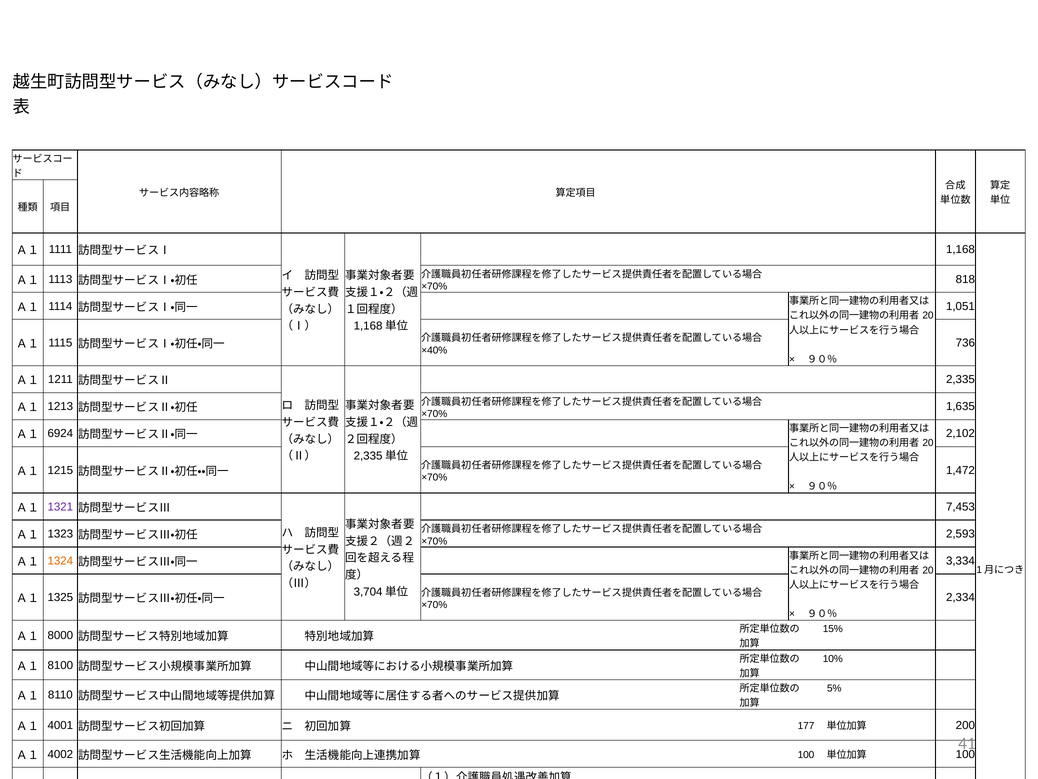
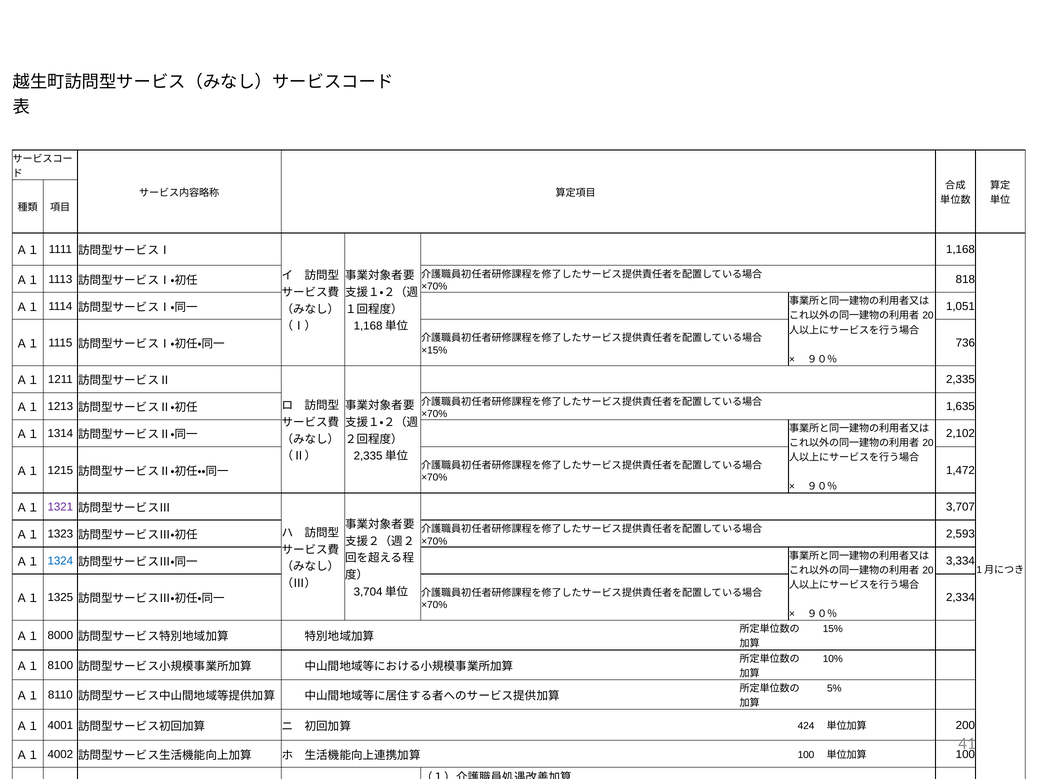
×40%: ×40% -> ×15%
6924: 6924 -> 1314
7,453: 7,453 -> 3,707
1324 colour: orange -> blue
177: 177 -> 424
